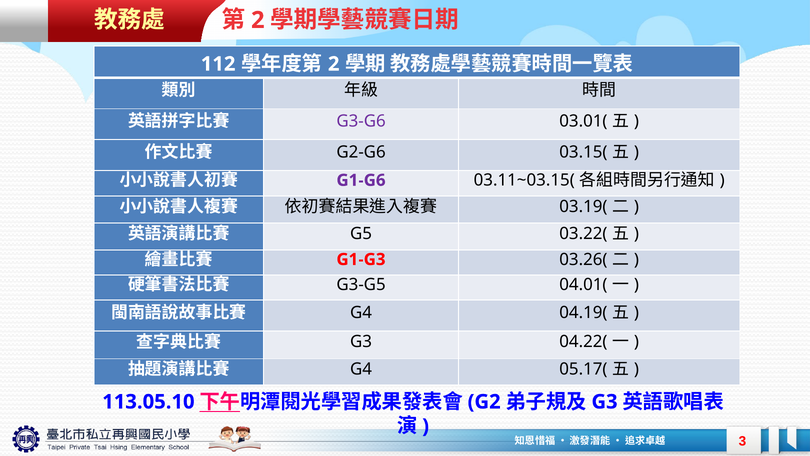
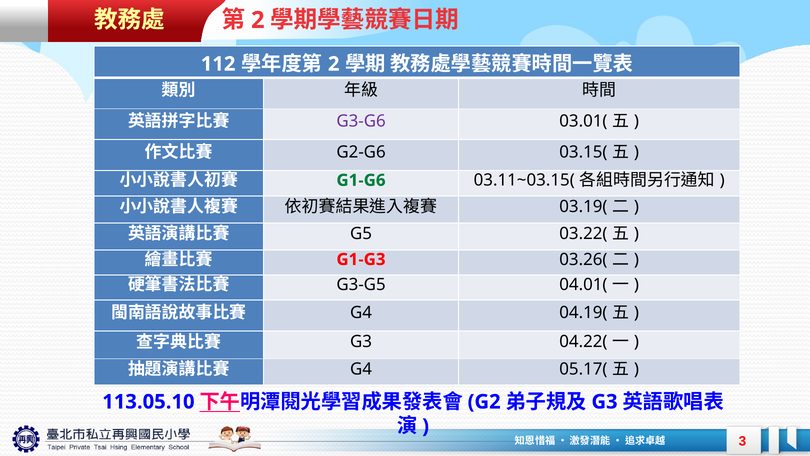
G1-G6 colour: purple -> green
